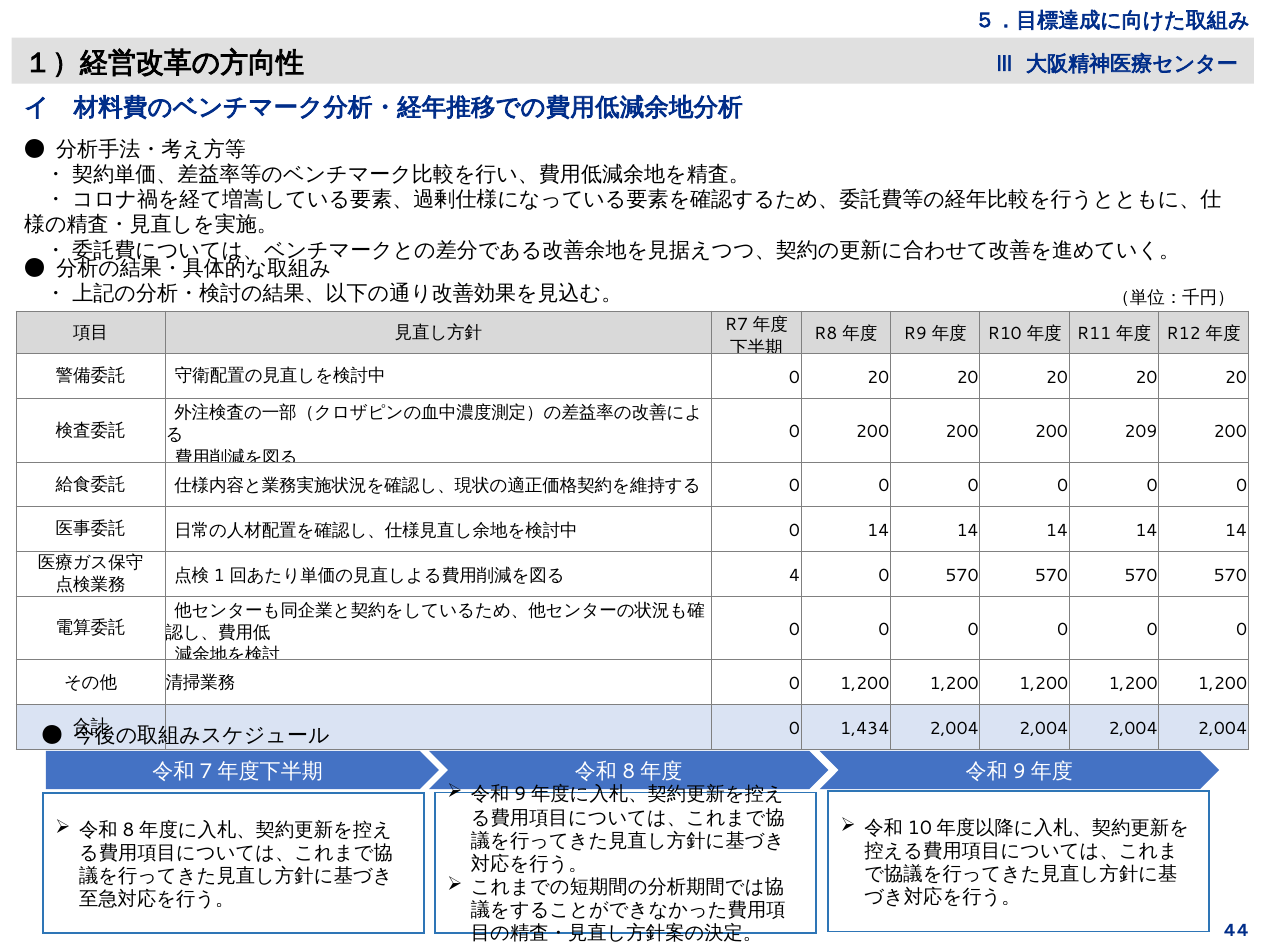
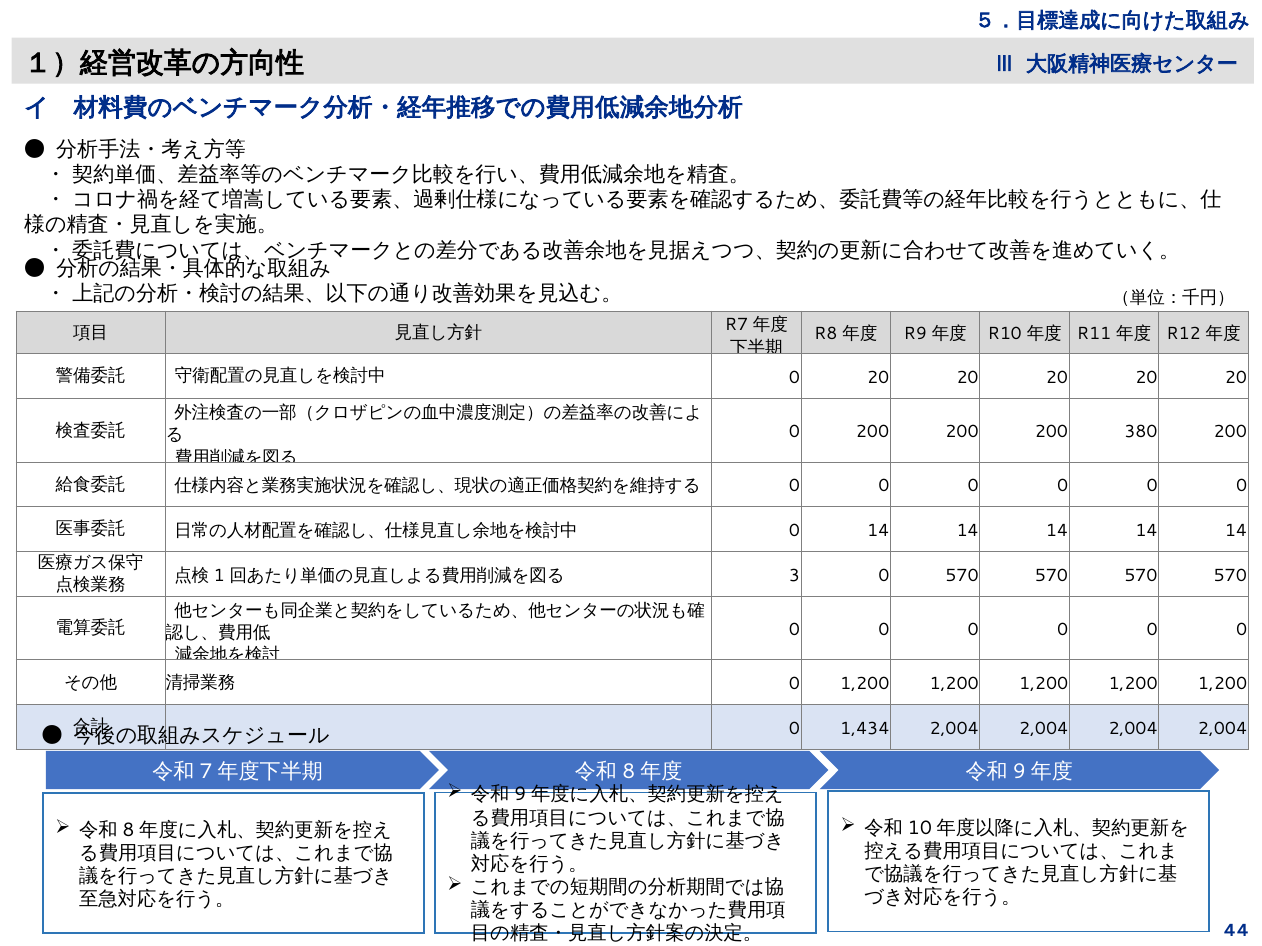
209: 209 -> 380
4: 4 -> 3
